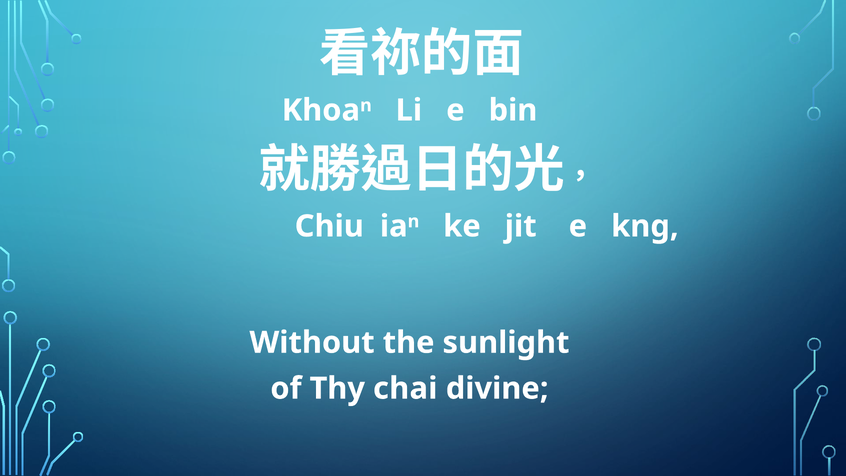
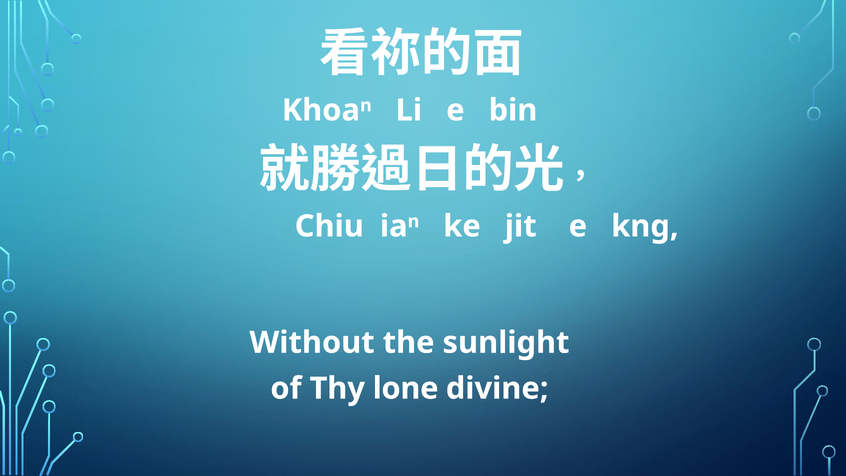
chai: chai -> lone
